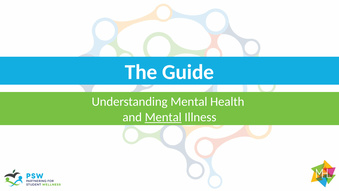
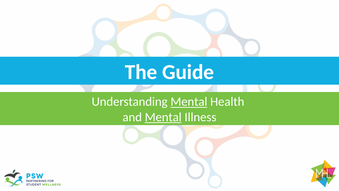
Mental at (189, 102) underline: none -> present
